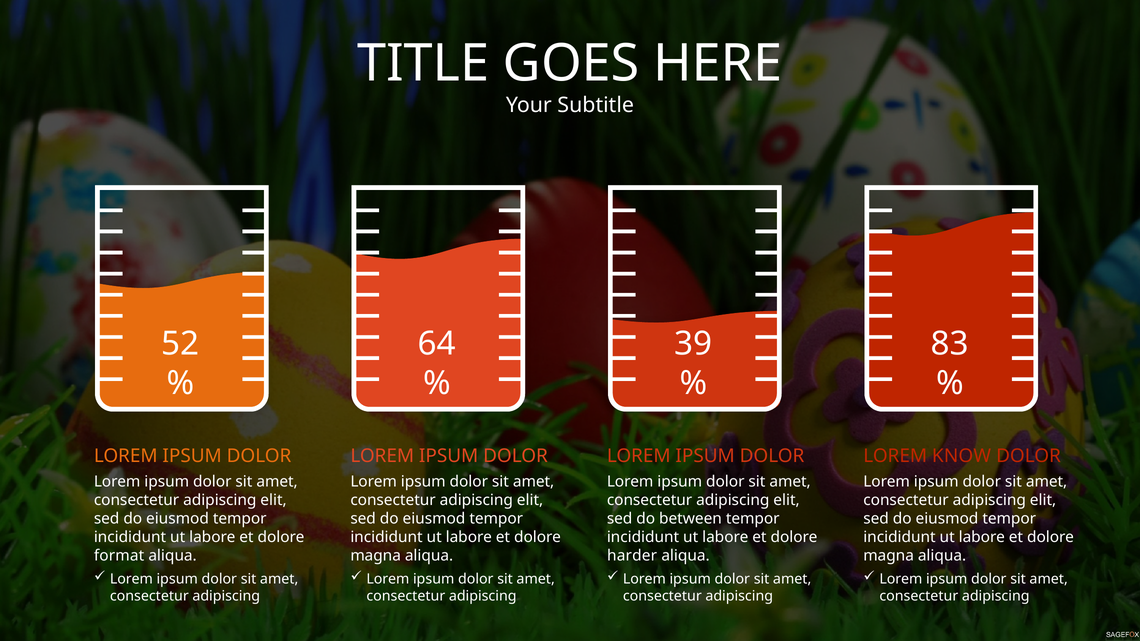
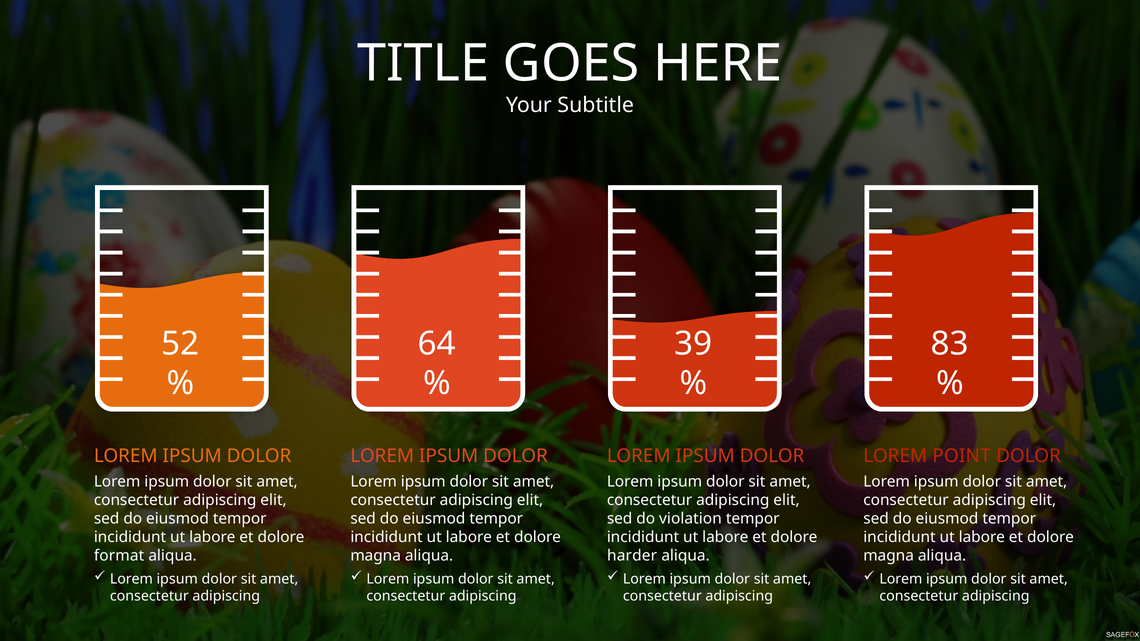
KNOW: KNOW -> POINT
between: between -> violation
